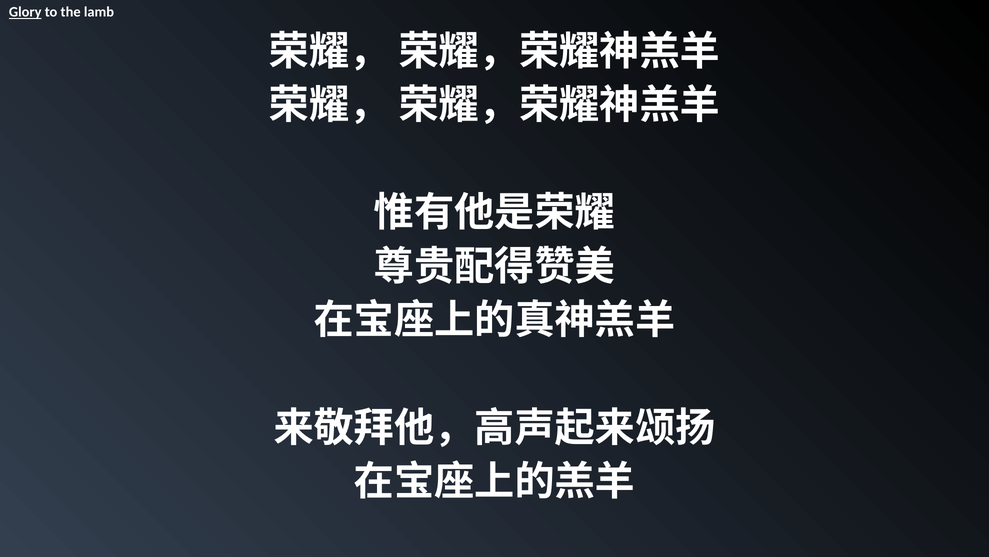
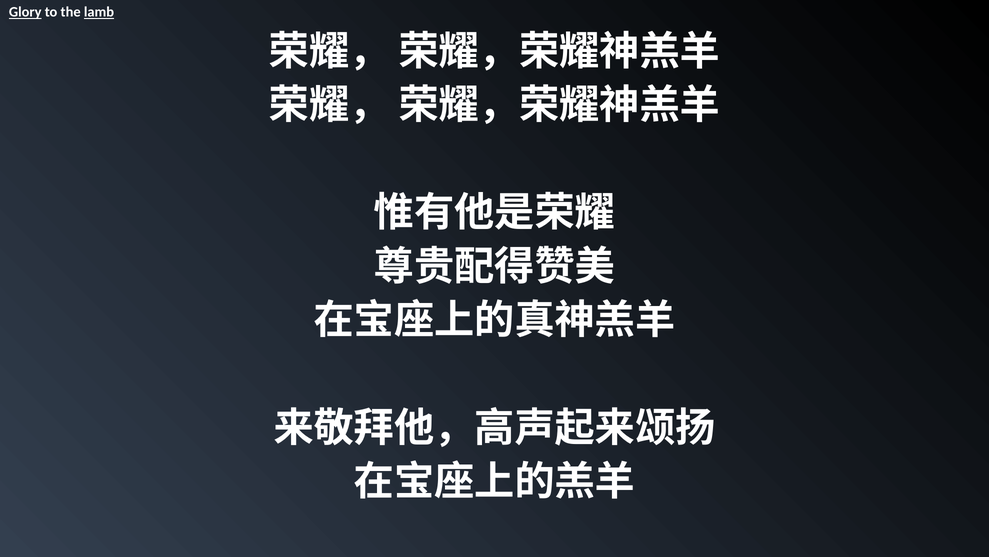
lamb underline: none -> present
